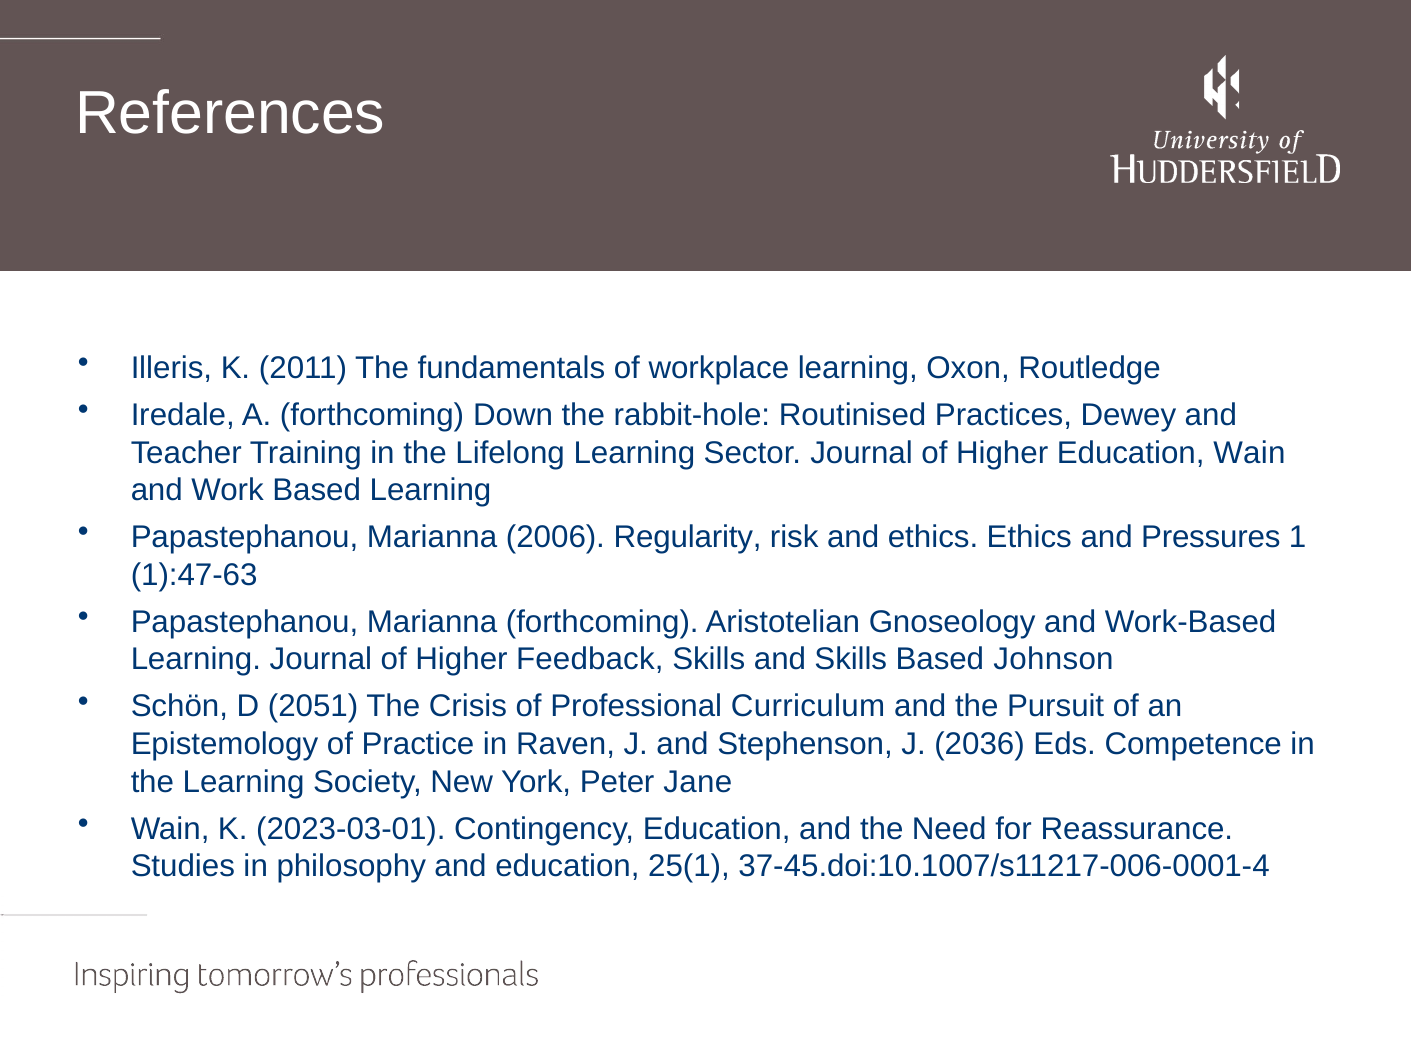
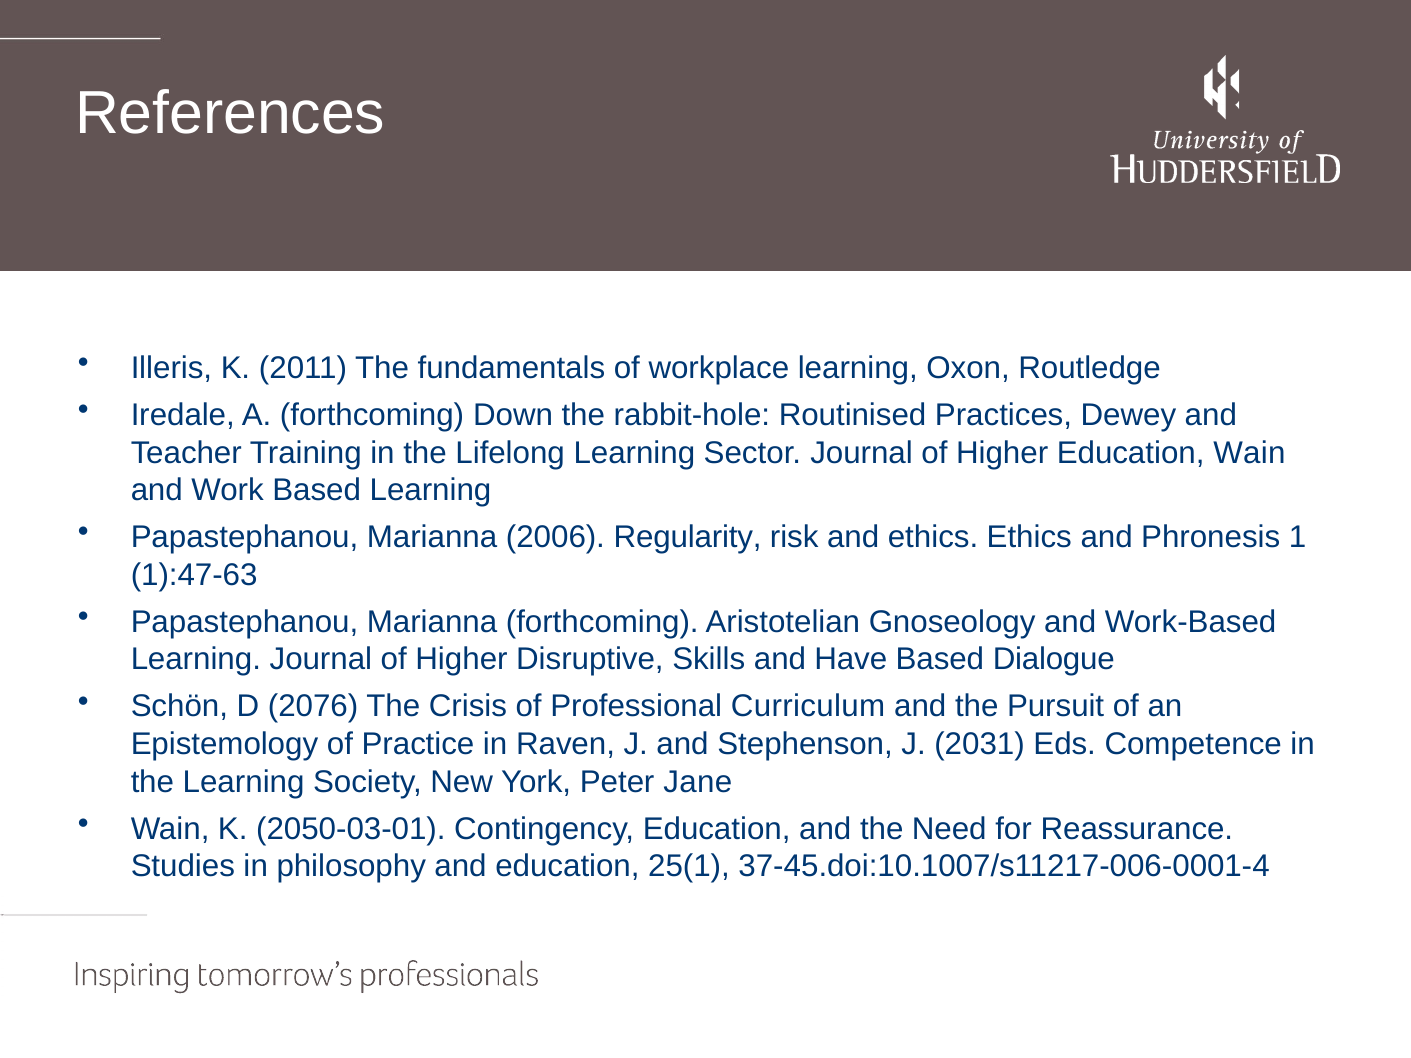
Pressures: Pressures -> Phronesis
Feedback: Feedback -> Disruptive
and Skills: Skills -> Have
Johnson: Johnson -> Dialogue
2051: 2051 -> 2076
2036: 2036 -> 2031
2023-03-01: 2023-03-01 -> 2050-03-01
